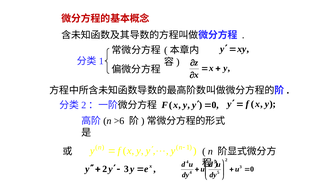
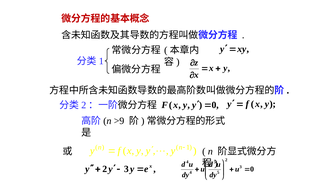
>6: >6 -> >9
